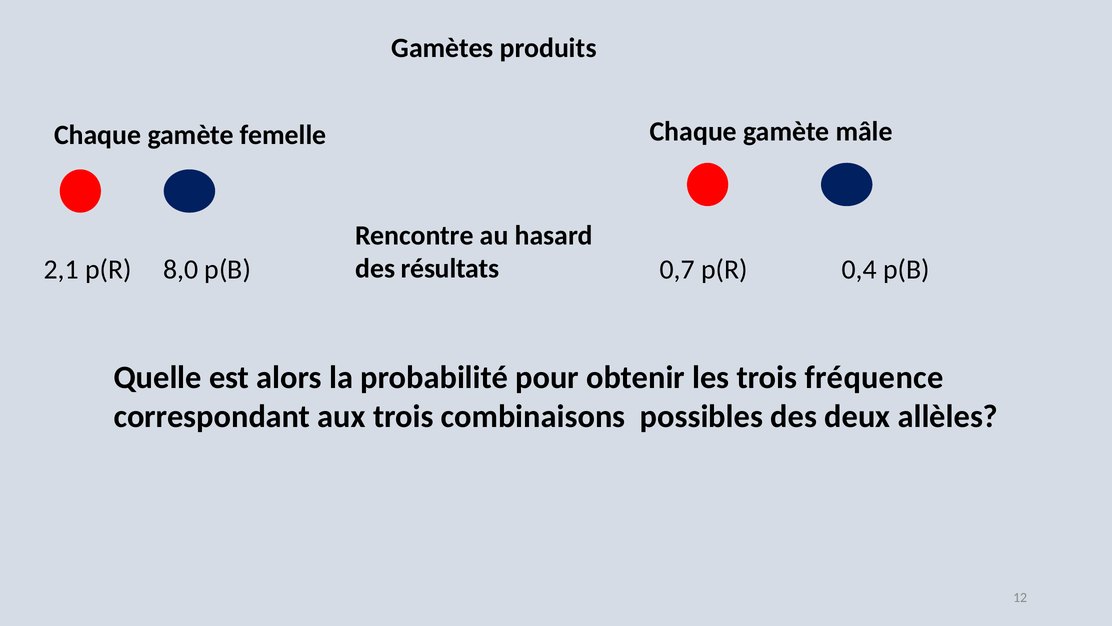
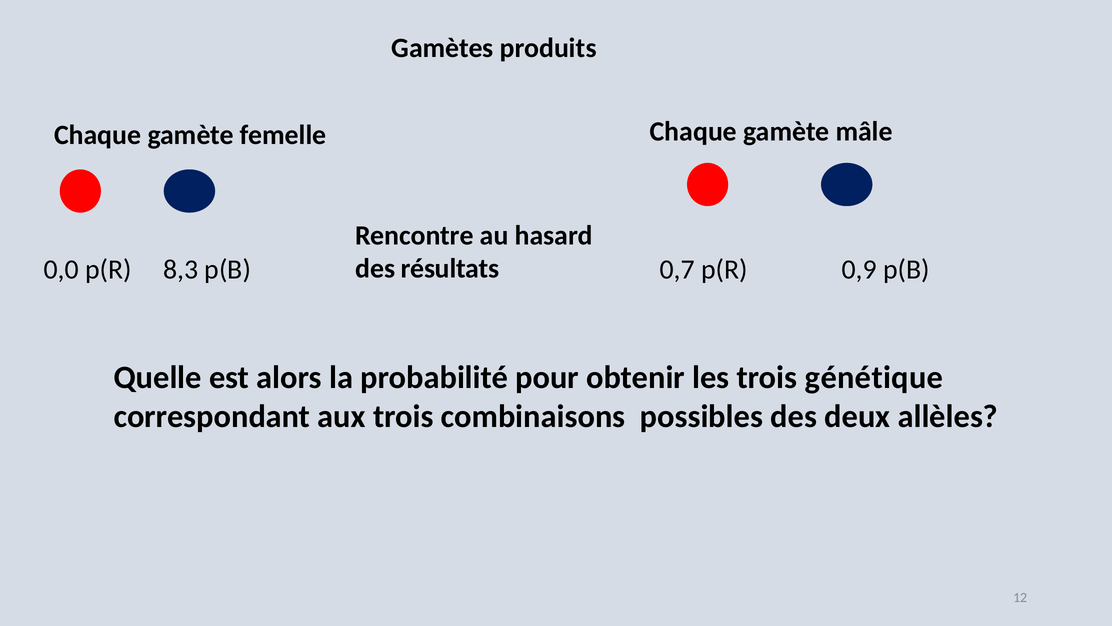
2,1: 2,1 -> 0,0
8,0: 8,0 -> 8,3
0,4: 0,4 -> 0,9
fréquence: fréquence -> génétique
